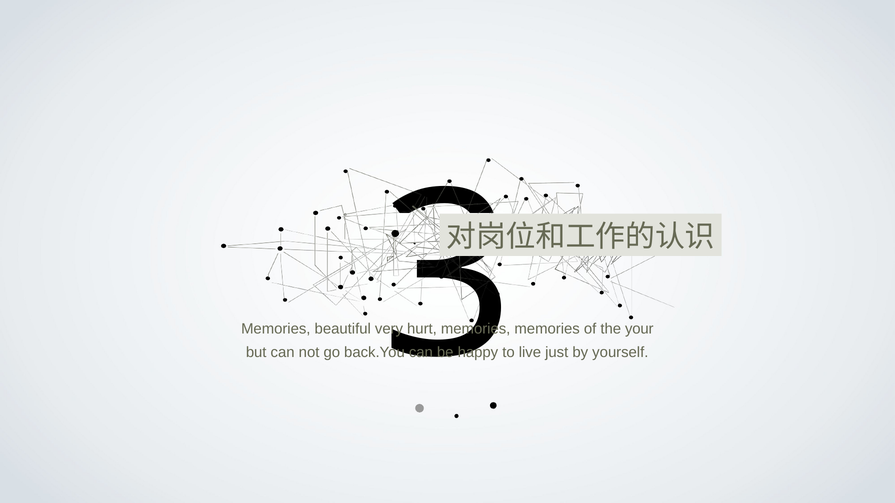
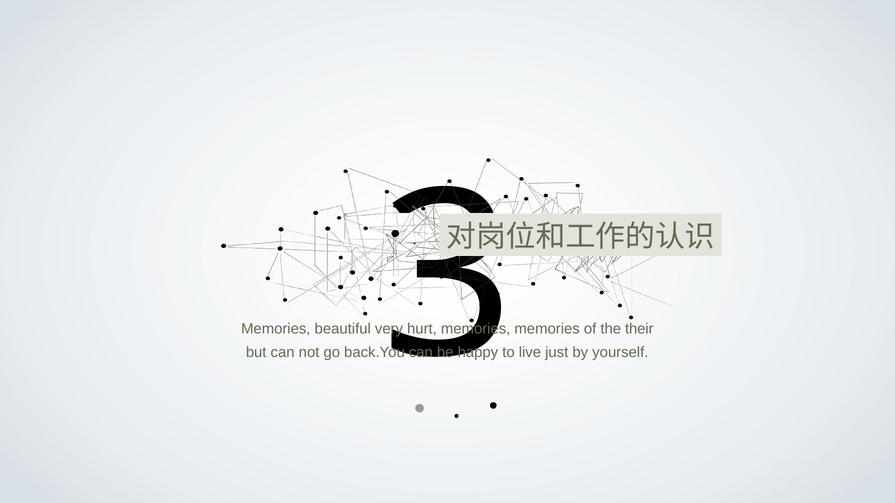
your: your -> their
